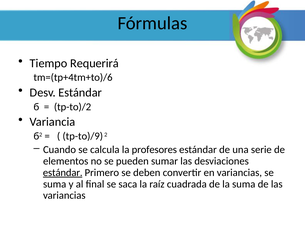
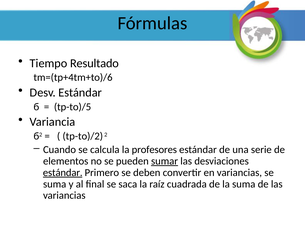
Requerirá: Requerirá -> Resultado
tp-to)/2: tp-to)/2 -> tp-to)/5
tp-to)/9: tp-to)/9 -> tp-to)/2
sumar underline: none -> present
